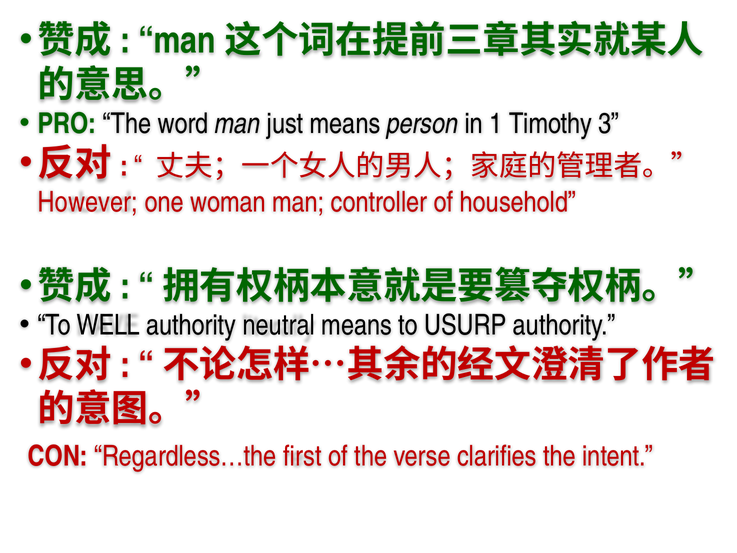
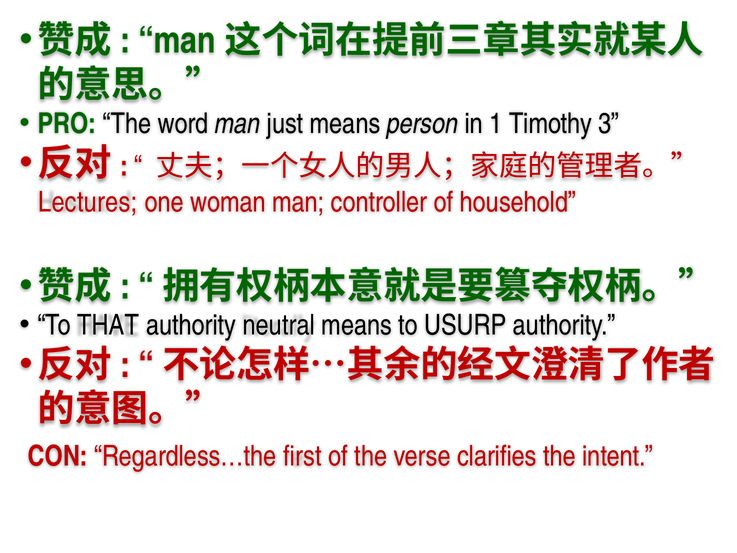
However: However -> Lectures
WELL: WELL -> THAT
